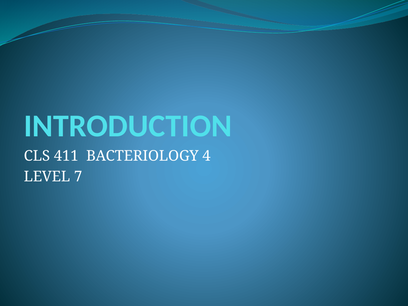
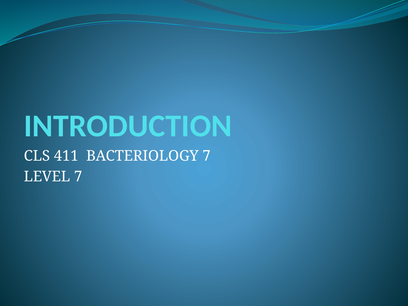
BACTERIOLOGY 4: 4 -> 7
